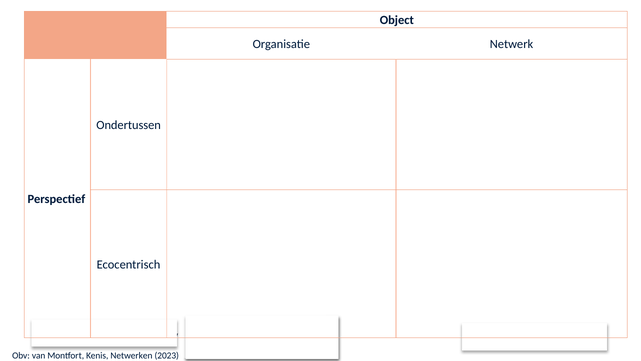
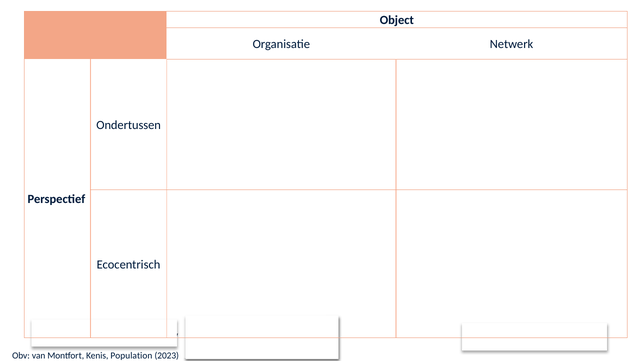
Netwerken: Netwerken -> Population
